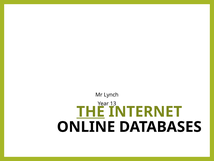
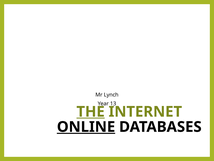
ONLINE underline: none -> present
